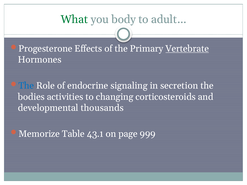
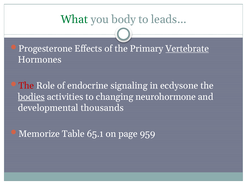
adult…: adult… -> leads…
The at (26, 86) colour: blue -> red
secretion: secretion -> ecdysone
bodies underline: none -> present
corticosteroids: corticosteroids -> neurohormone
43.1: 43.1 -> 65.1
999: 999 -> 959
